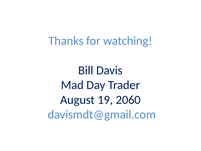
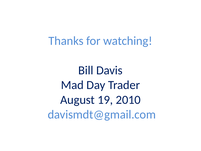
2060: 2060 -> 2010
